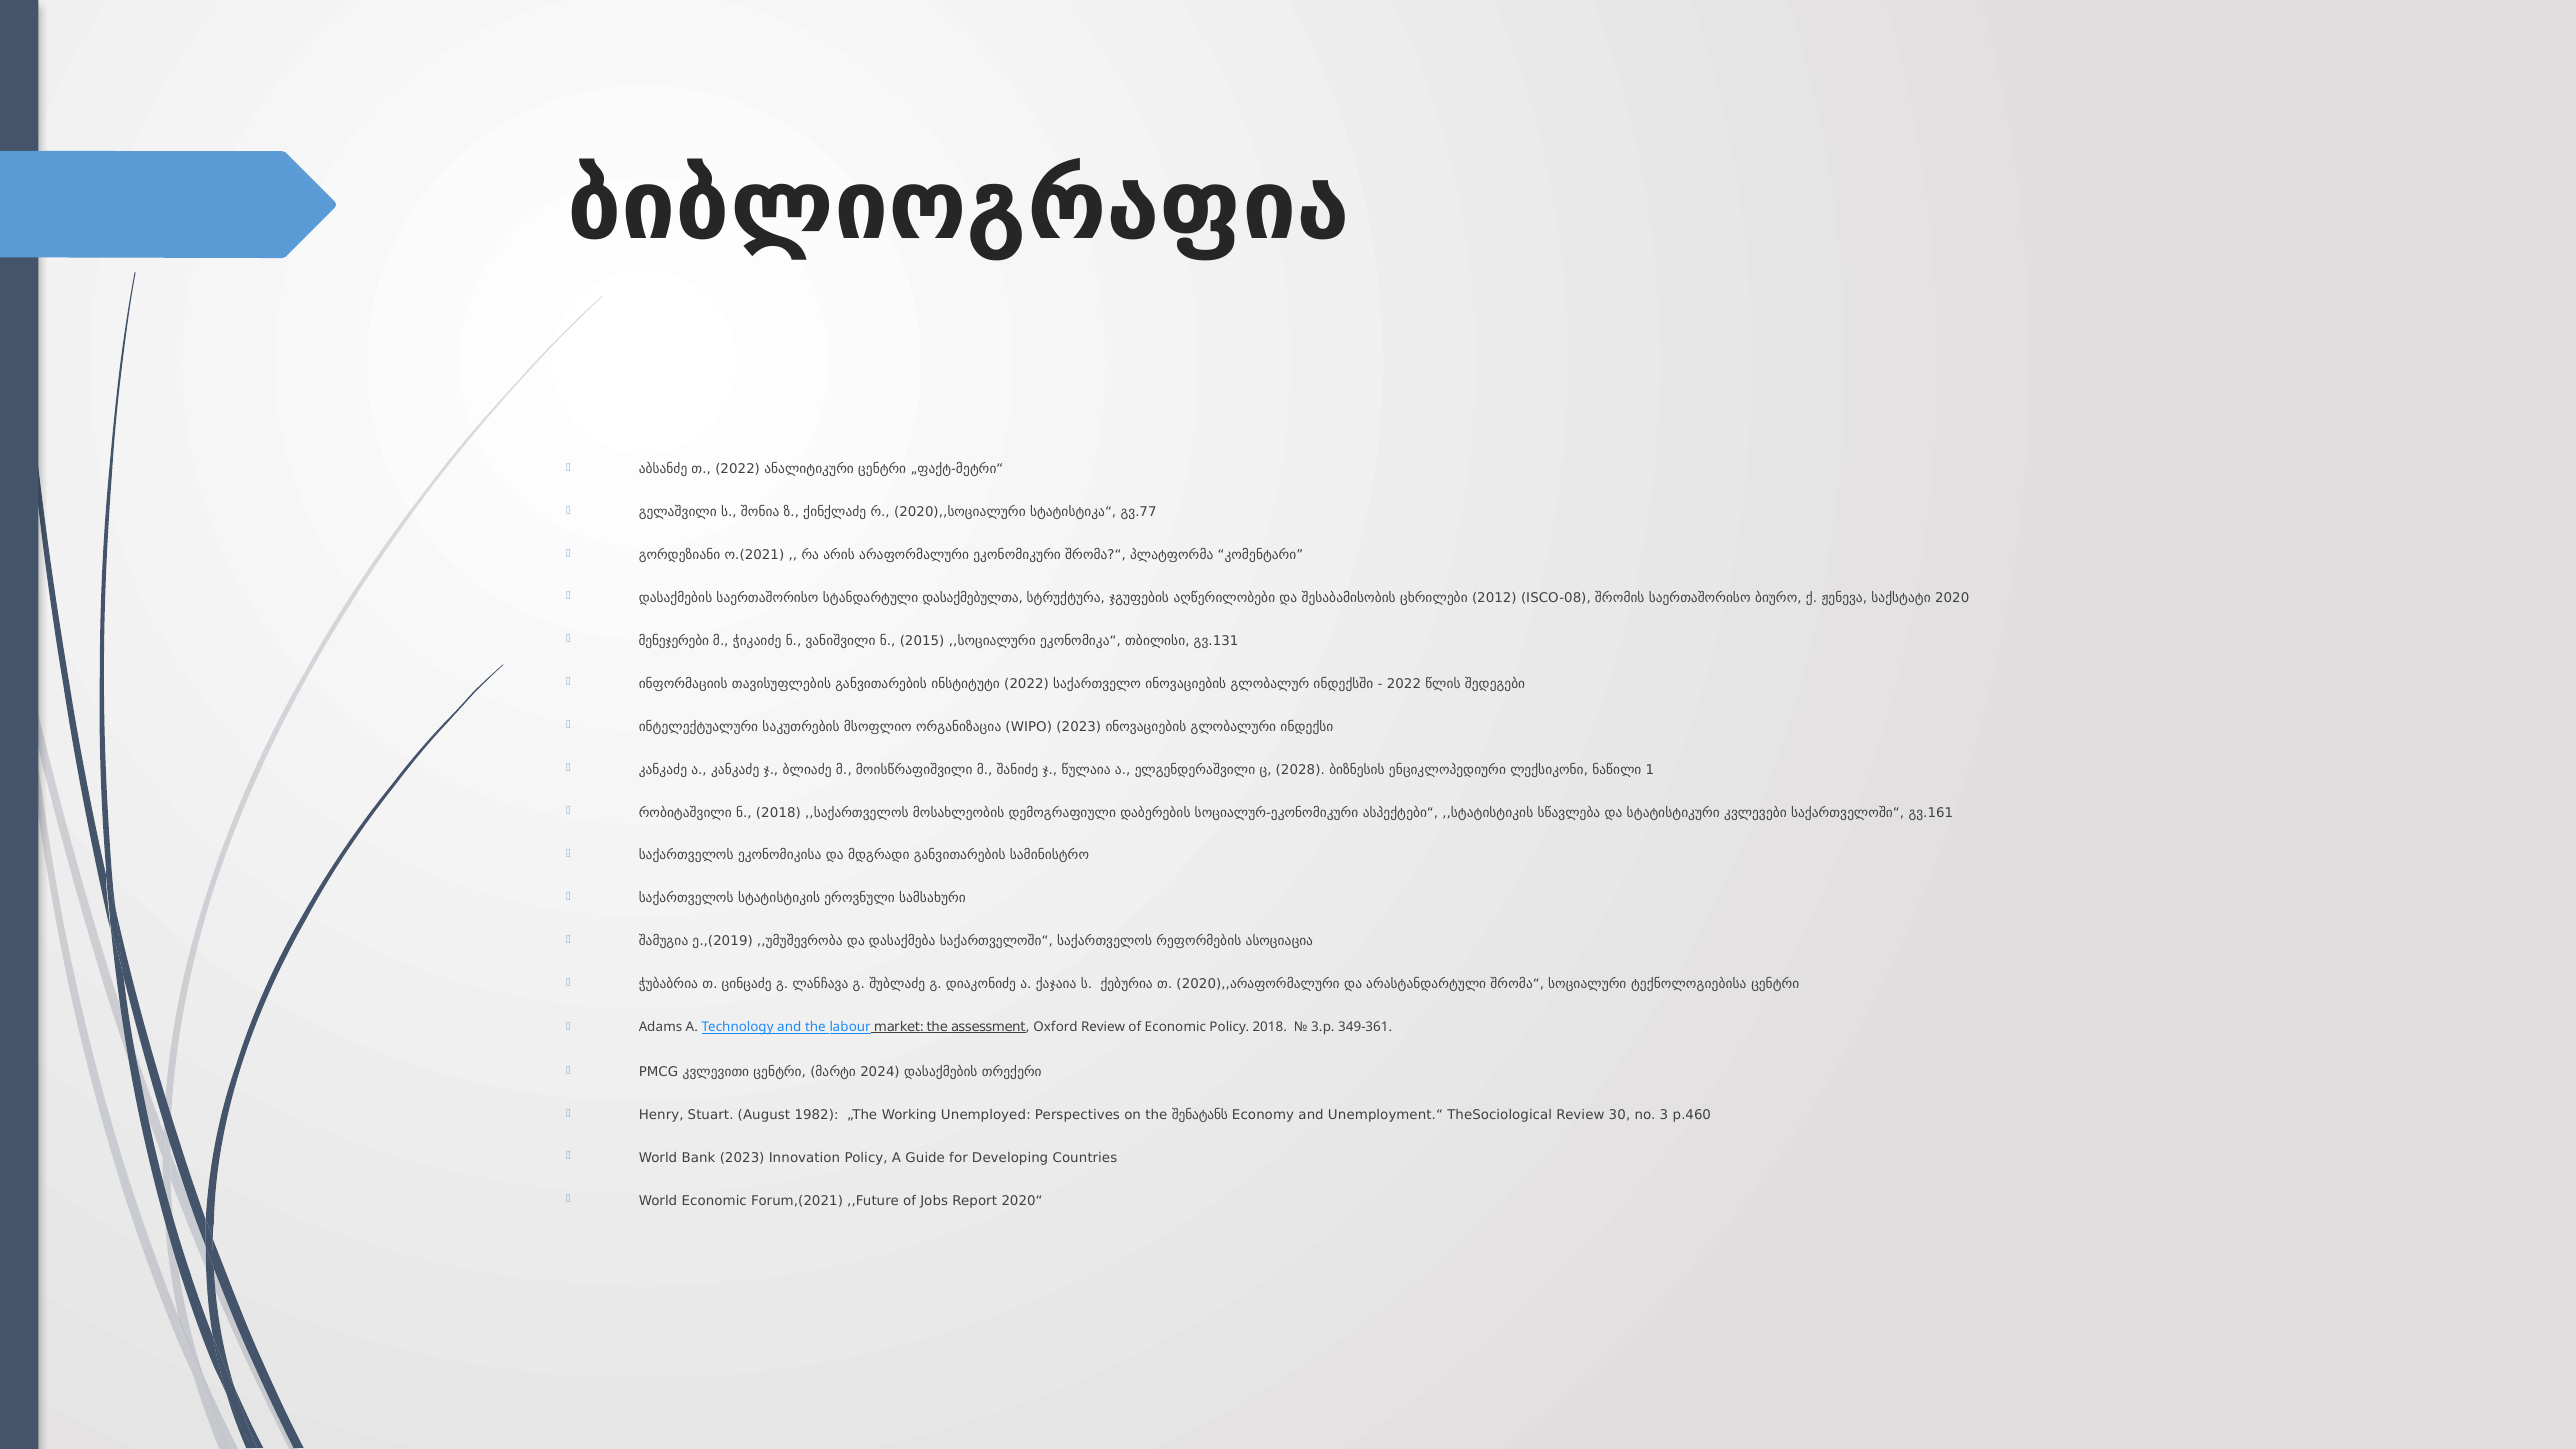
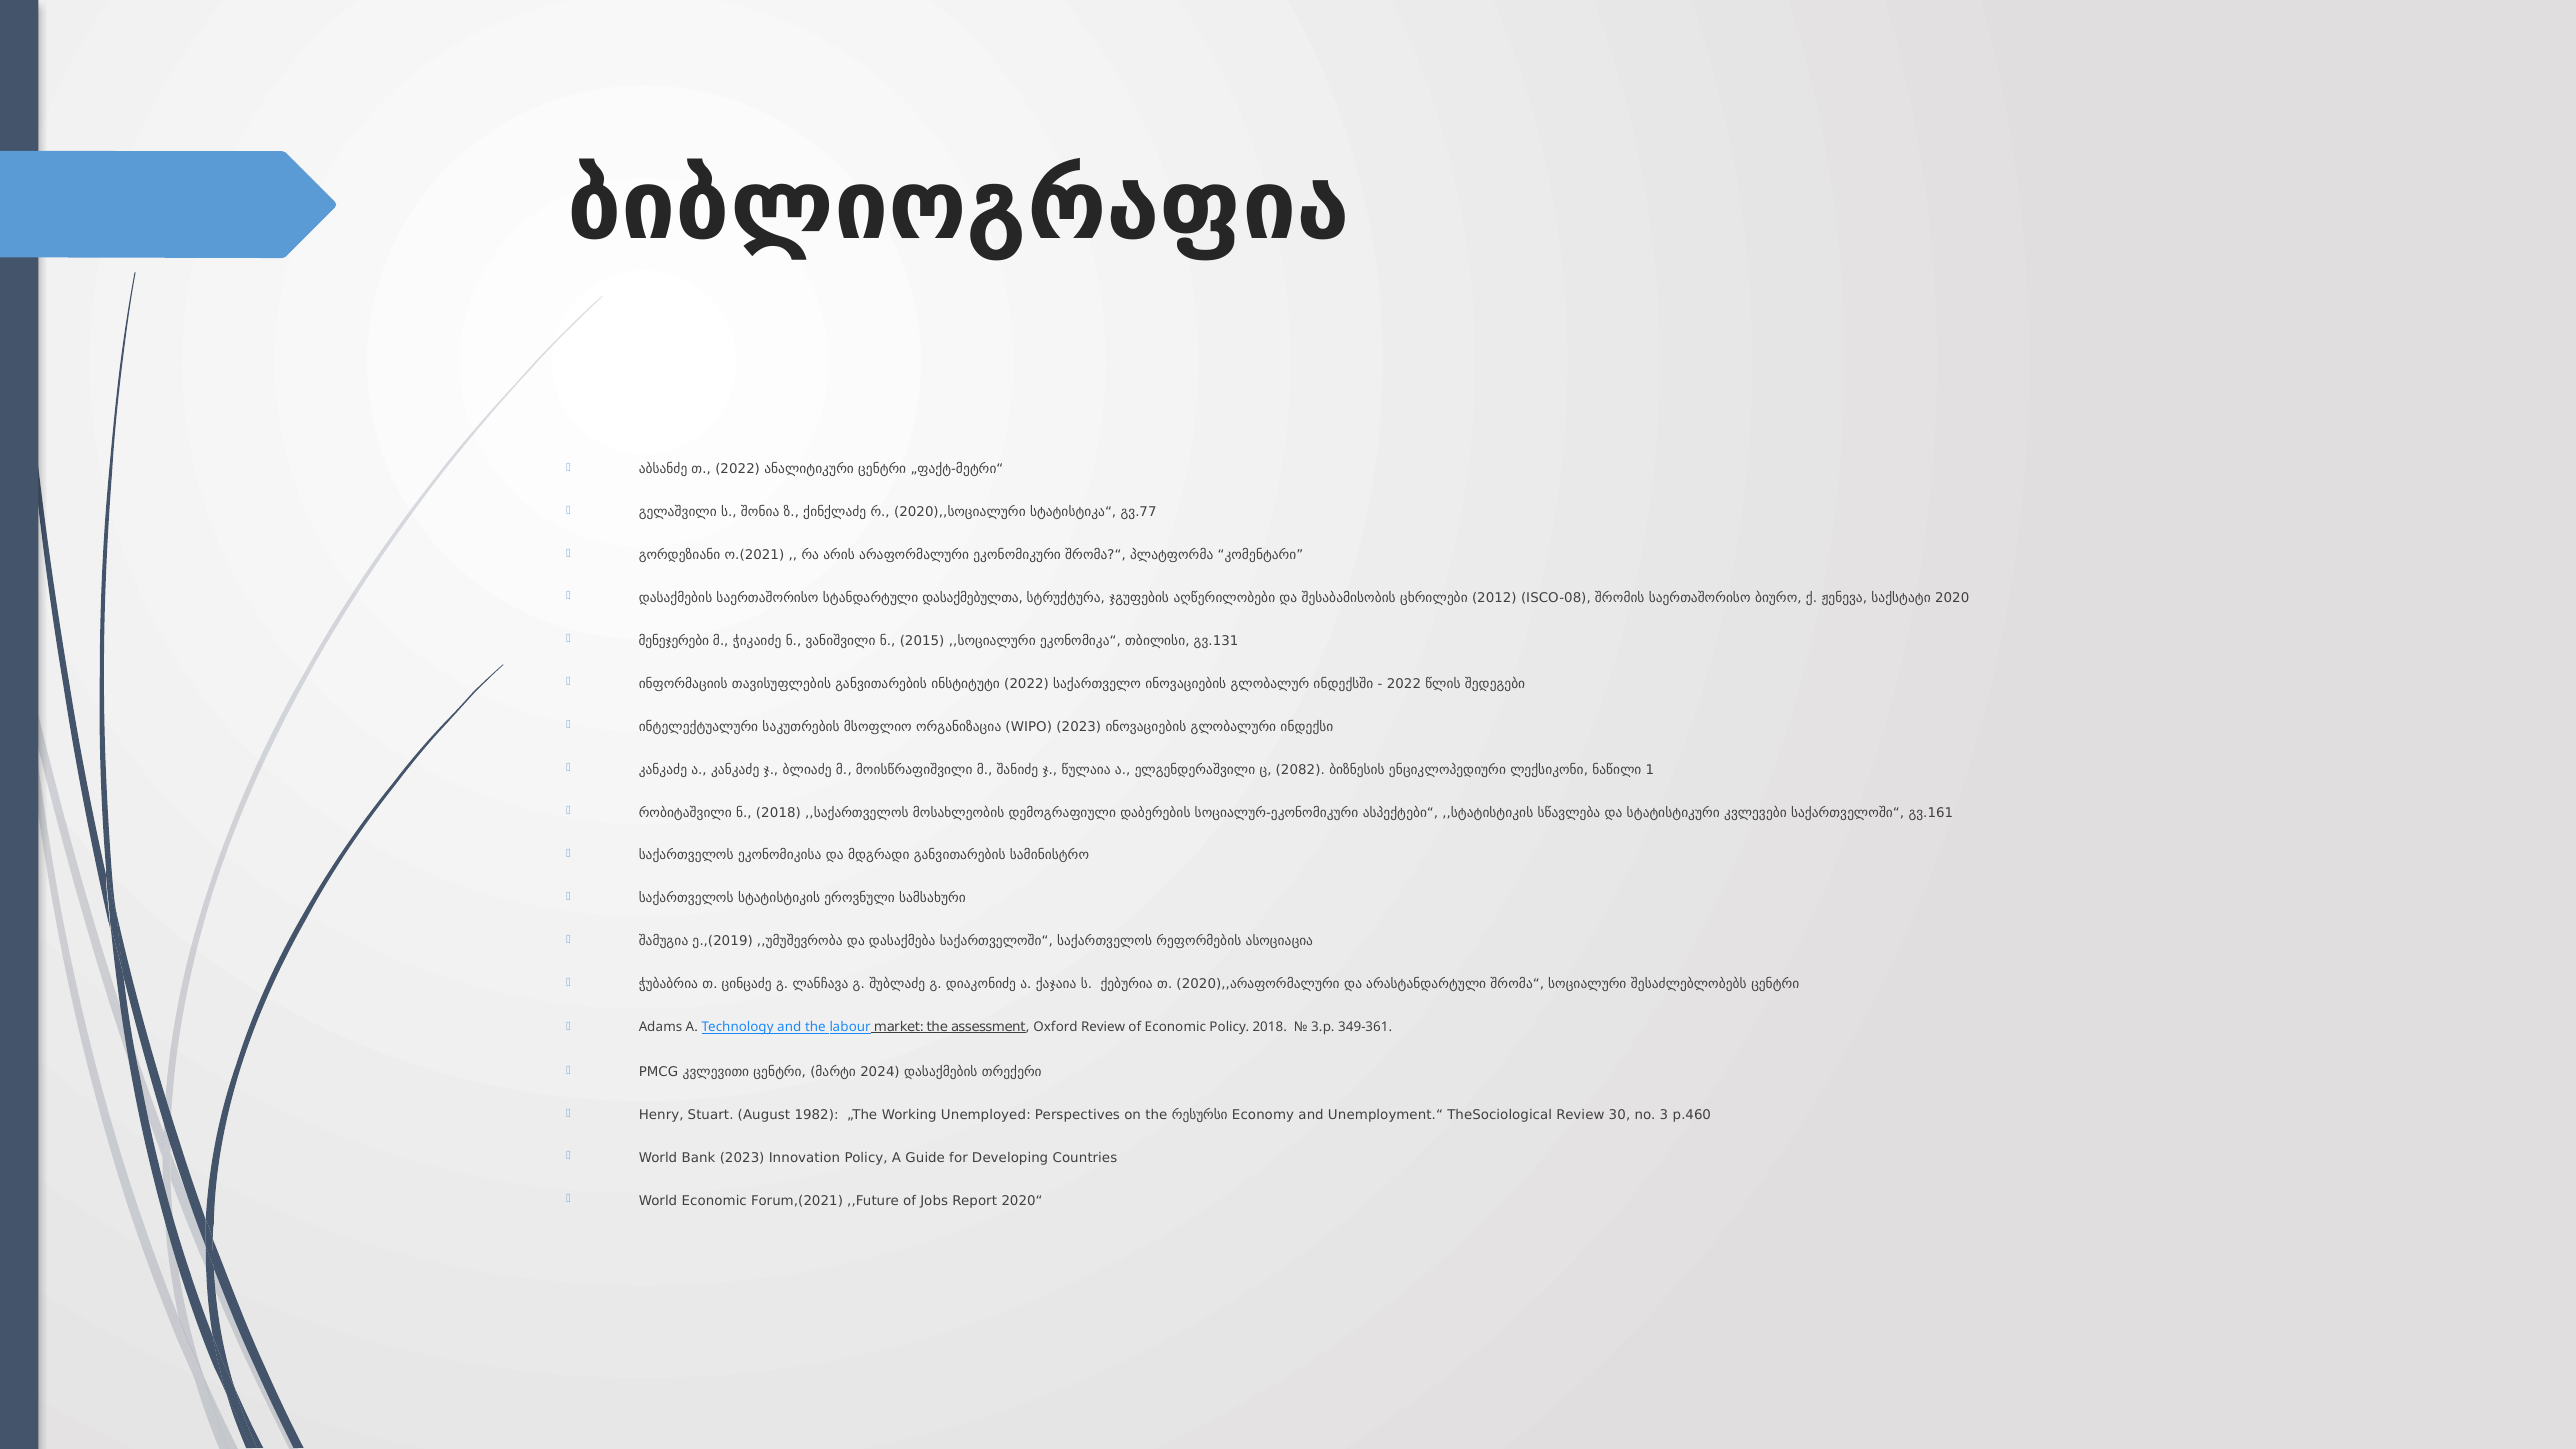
2028: 2028 -> 2082
ტექნოლოგიებისა: ტექნოლოგიებისა -> შესაძლებლობებს
შენატანს: შენატანს -> რესურსი
